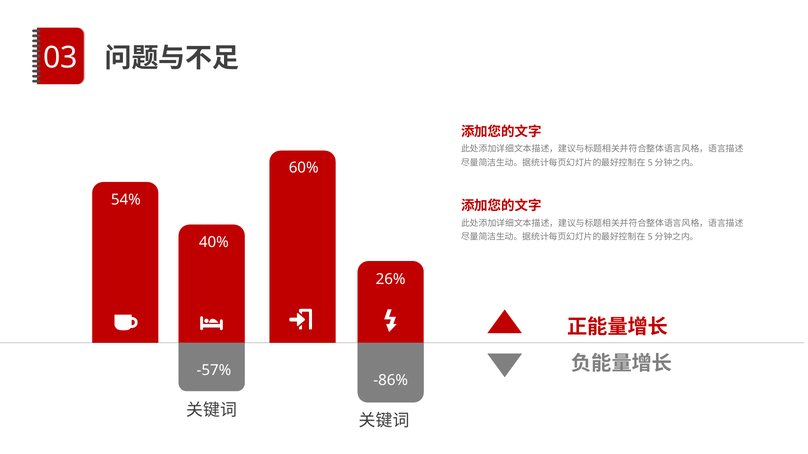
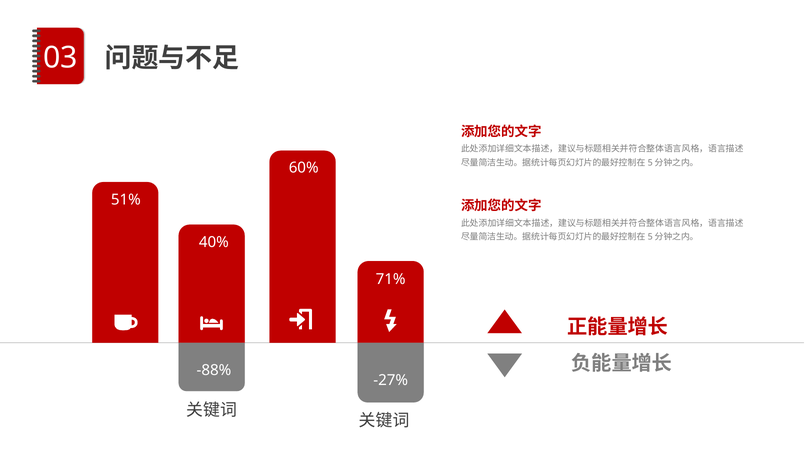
54%: 54% -> 51%
26%: 26% -> 71%
-57%: -57% -> -88%
-86%: -86% -> -27%
